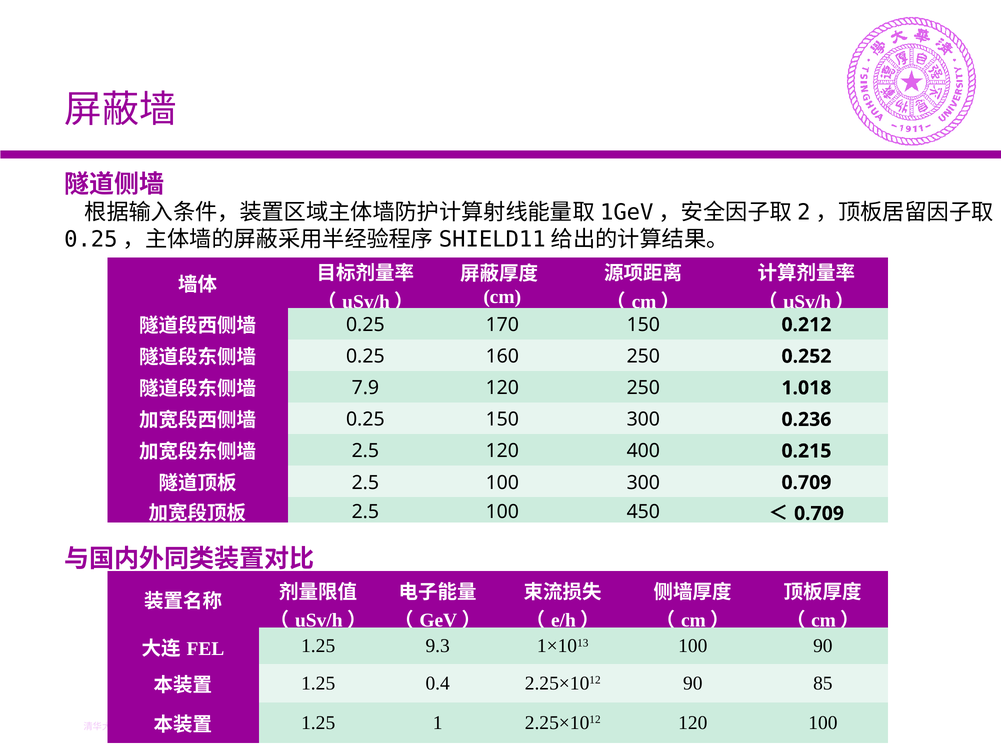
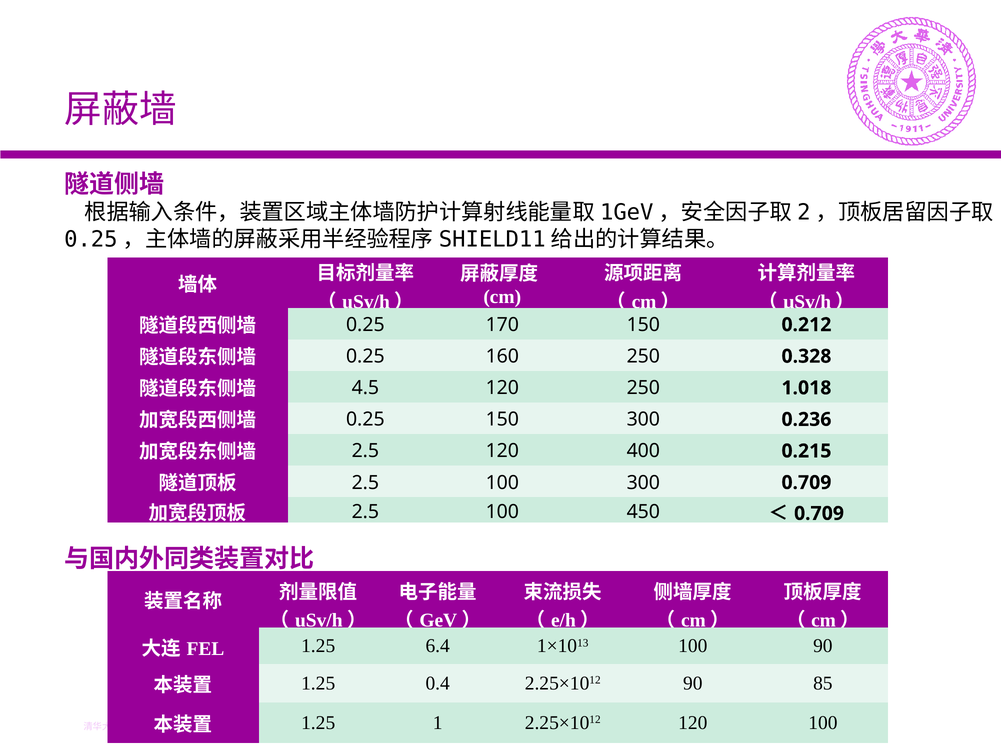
0.252: 0.252 -> 0.328
7.9: 7.9 -> 4.5
9.3: 9.3 -> 6.4
